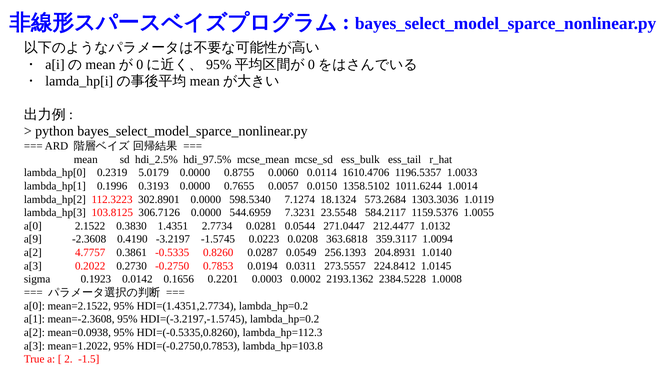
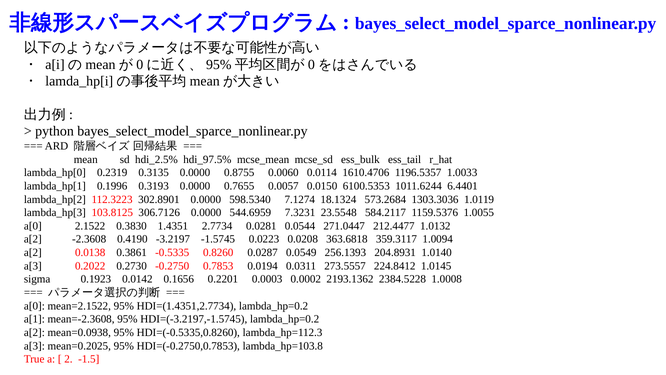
5.0179: 5.0179 -> 0.3135
1358.5102: 1358.5102 -> 6100.5353
1.0014: 1.0014 -> 6.4401
a[9 at (33, 239): a[9 -> a[2
4.7757: 4.7757 -> 0.0138
mean=1.2022: mean=1.2022 -> mean=0.2025
